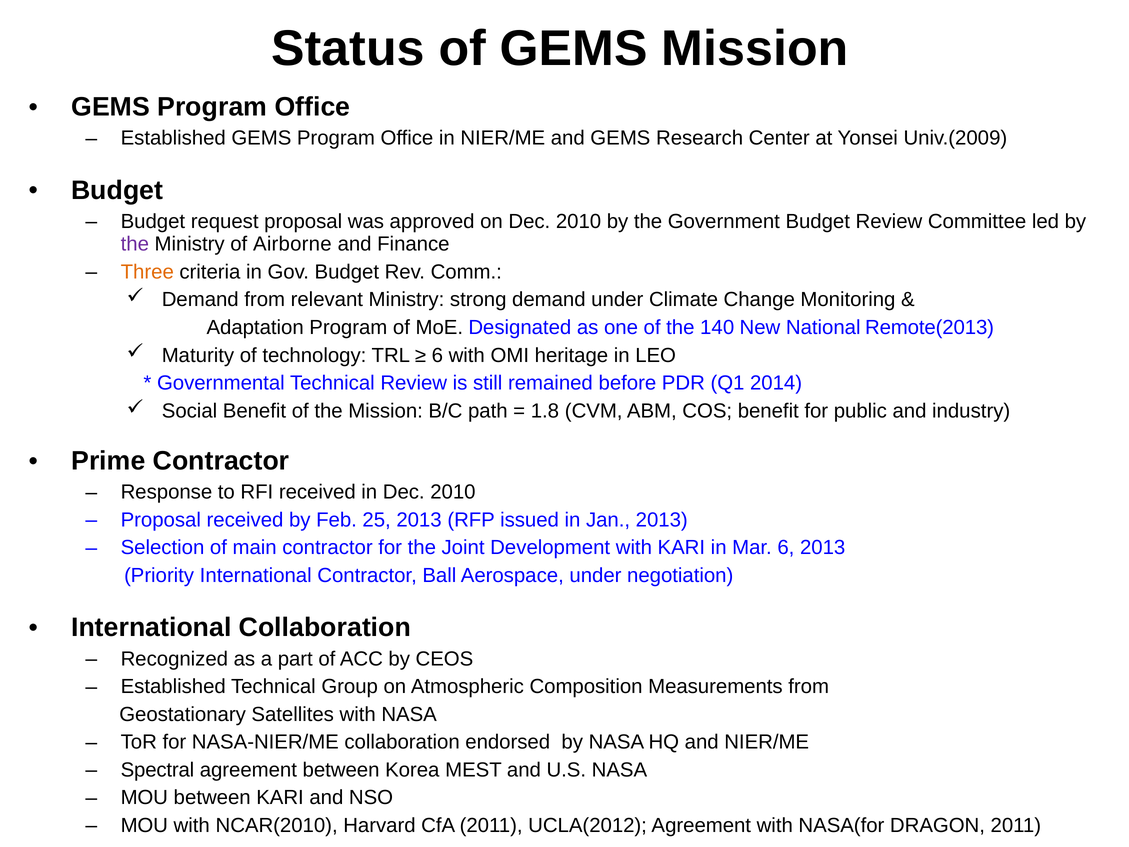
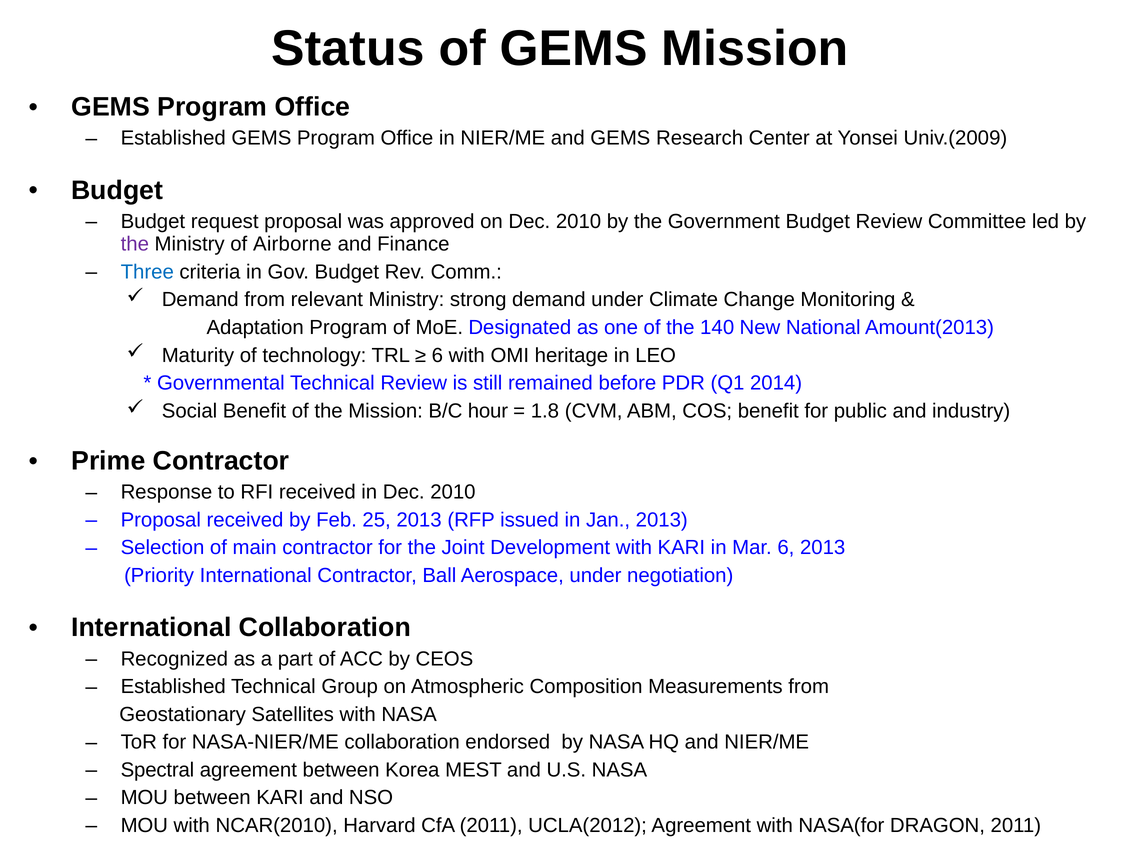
Three colour: orange -> blue
Remote(2013: Remote(2013 -> Amount(2013
path: path -> hour
